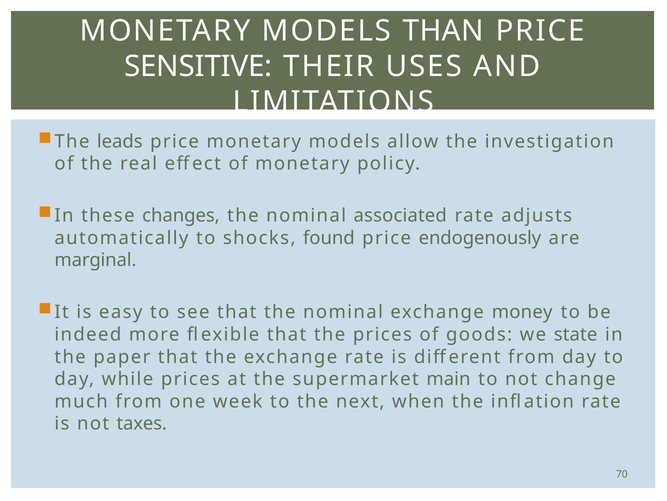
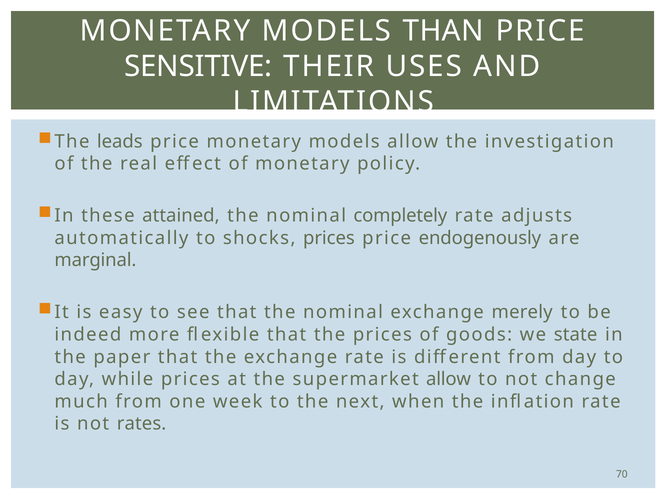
changes: changes -> attained
associated: associated -> completely
shocks found: found -> prices
money: money -> merely
supermarket main: main -> allow
taxes: taxes -> rates
